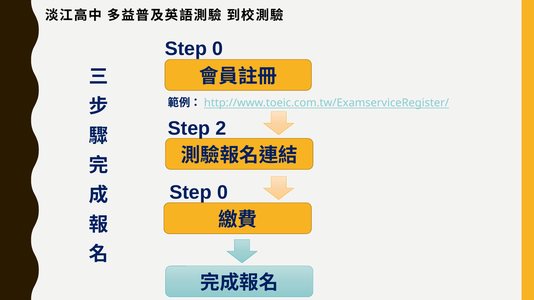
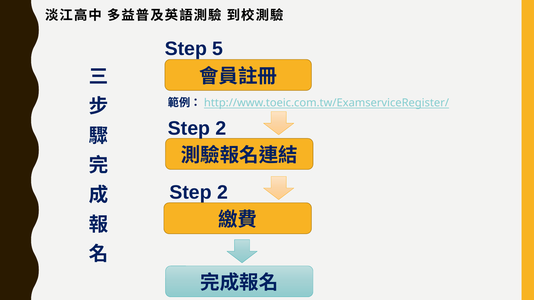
0 at (218, 49): 0 -> 5
0 at (222, 193): 0 -> 2
